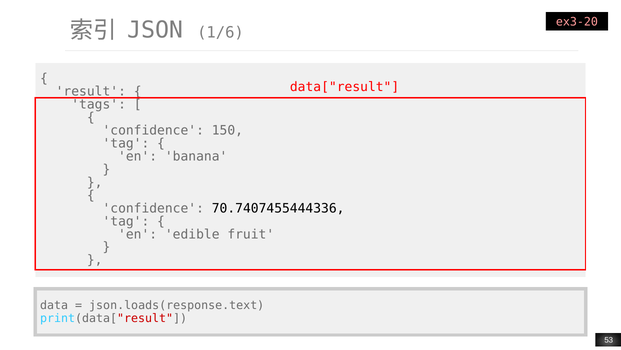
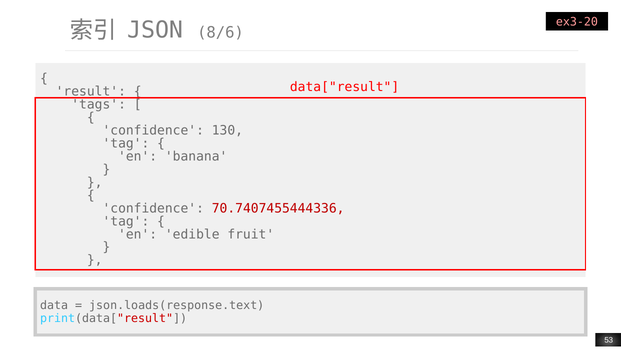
1/6: 1/6 -> 8/6
150: 150 -> 130
70.7407455444336 colour: black -> red
